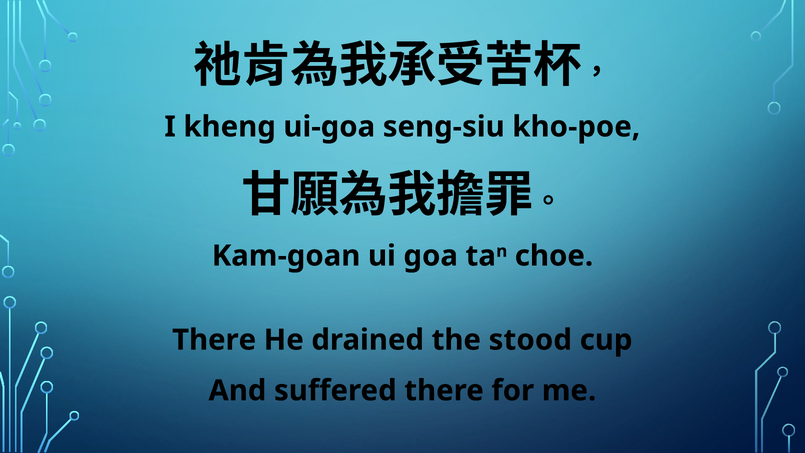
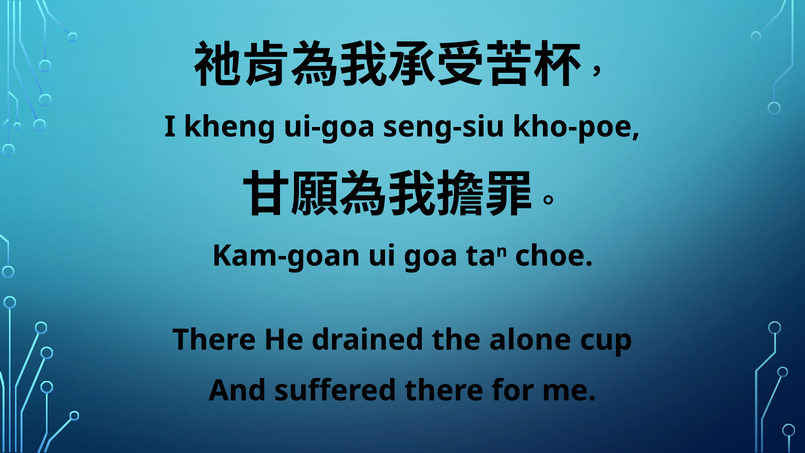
stood: stood -> alone
